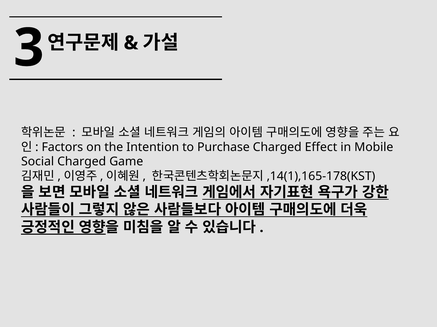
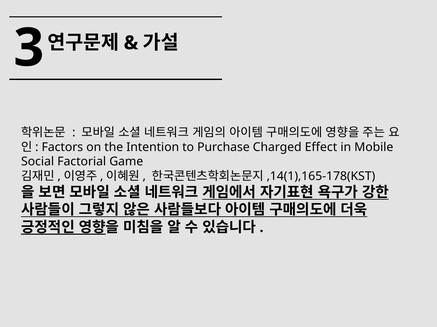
Social Charged: Charged -> Factorial
